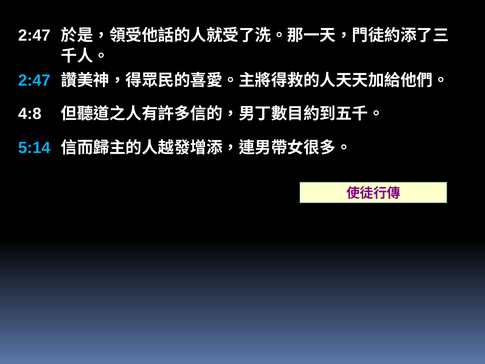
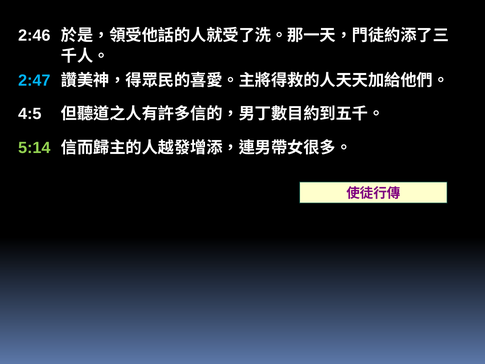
2:47 at (34, 36): 2:47 -> 2:46
4:8: 4:8 -> 4:5
5:14 colour: light blue -> light green
